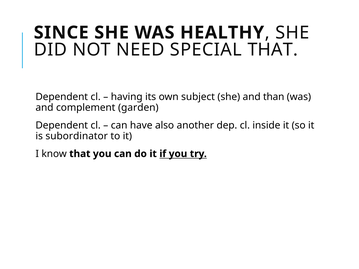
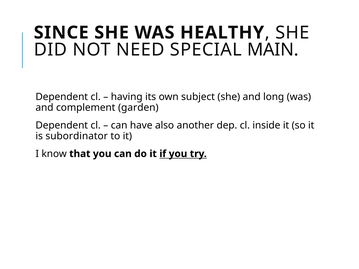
SPECIAL THAT: THAT -> MAIN
than: than -> long
